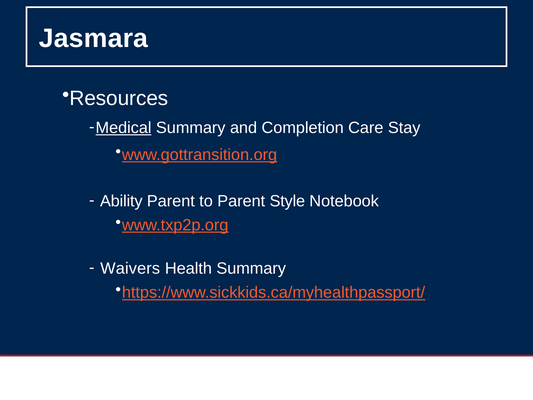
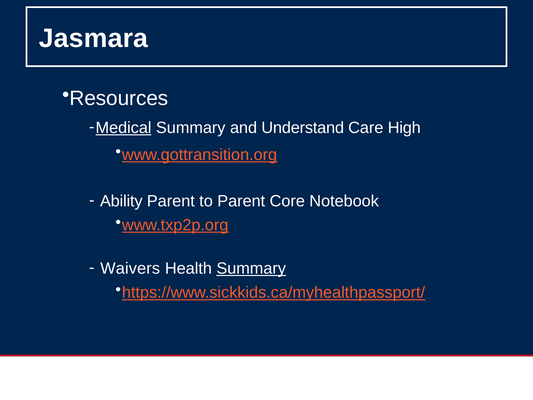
Completion: Completion -> Understand
Stay: Stay -> High
Style: Style -> Core
Summary at (251, 268) underline: none -> present
